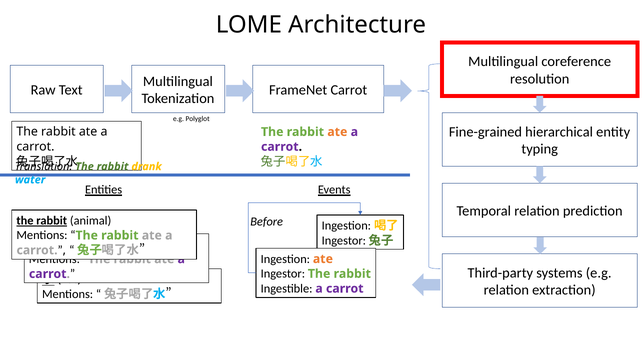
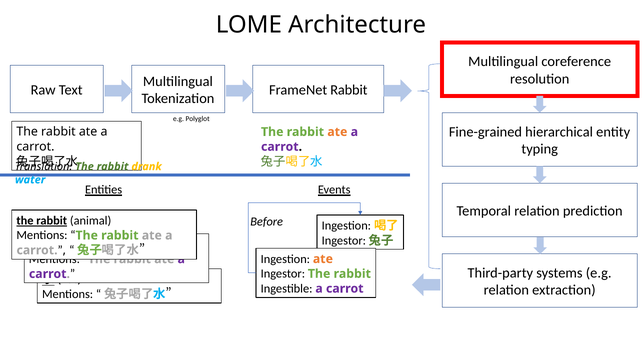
FrameNet Carrot: Carrot -> Rabbit
